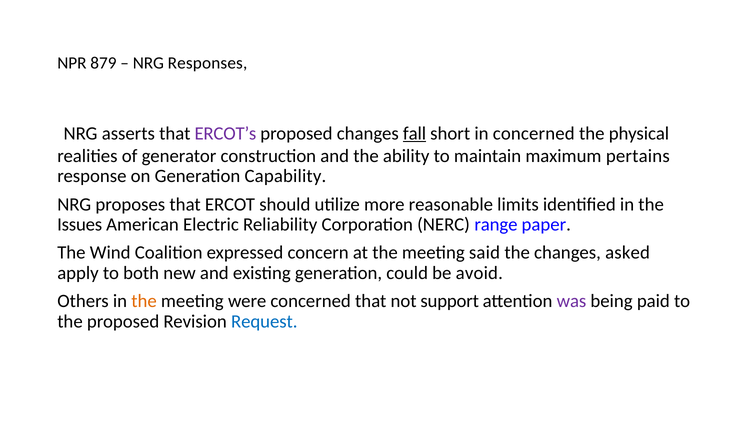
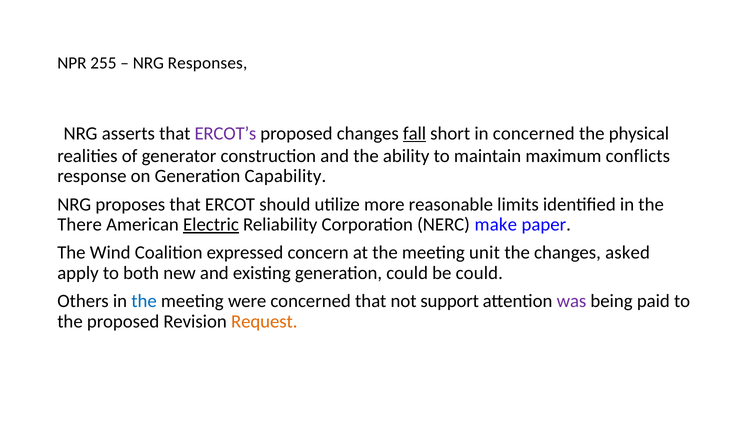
879: 879 -> 255
pertains: pertains -> conflicts
Issues: Issues -> There
Electric underline: none -> present
range: range -> make
said: said -> unit
be avoid: avoid -> could
the at (144, 301) colour: orange -> blue
Request colour: blue -> orange
